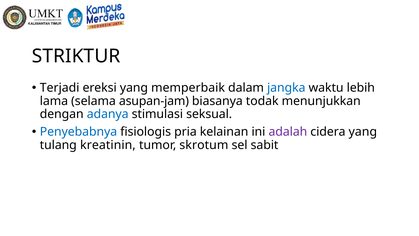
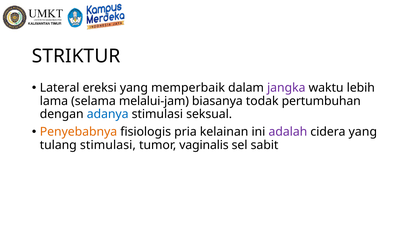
Terjadi: Terjadi -> Lateral
jangka colour: blue -> purple
asupan-jam: asupan-jam -> melalui-jam
menunjukkan: menunjukkan -> pertumbuhan
Penyebabnya colour: blue -> orange
tulang kreatinin: kreatinin -> stimulasi
skrotum: skrotum -> vaginalis
